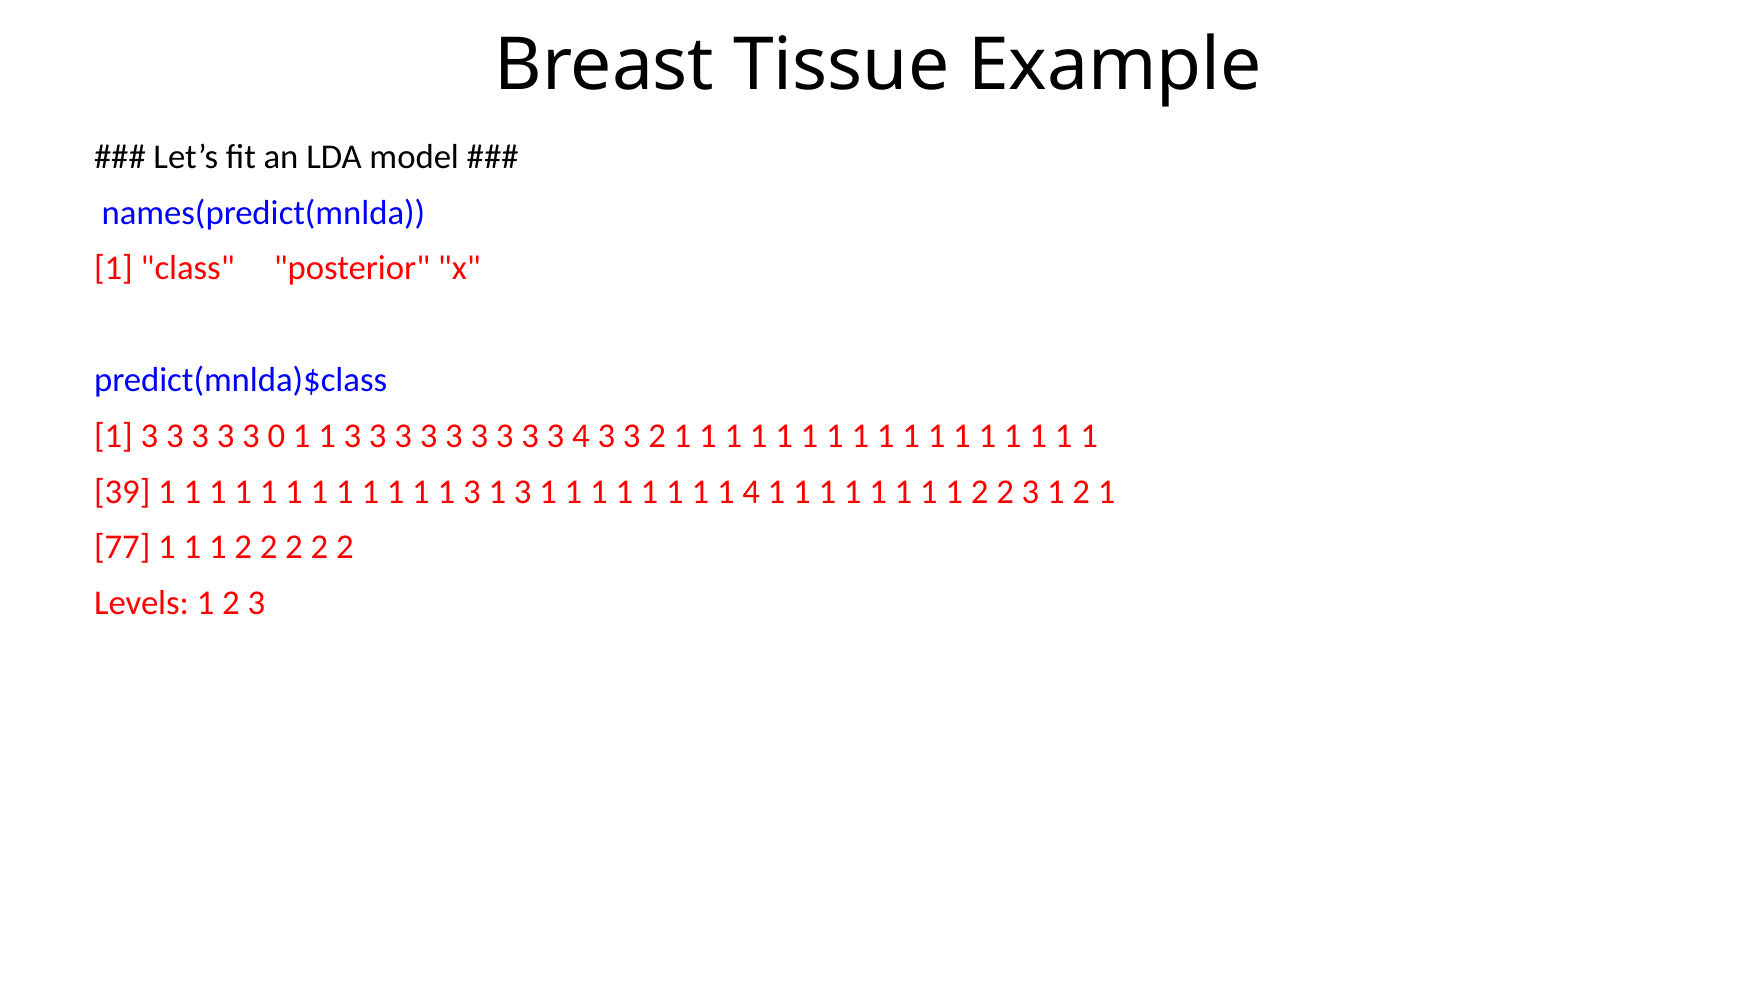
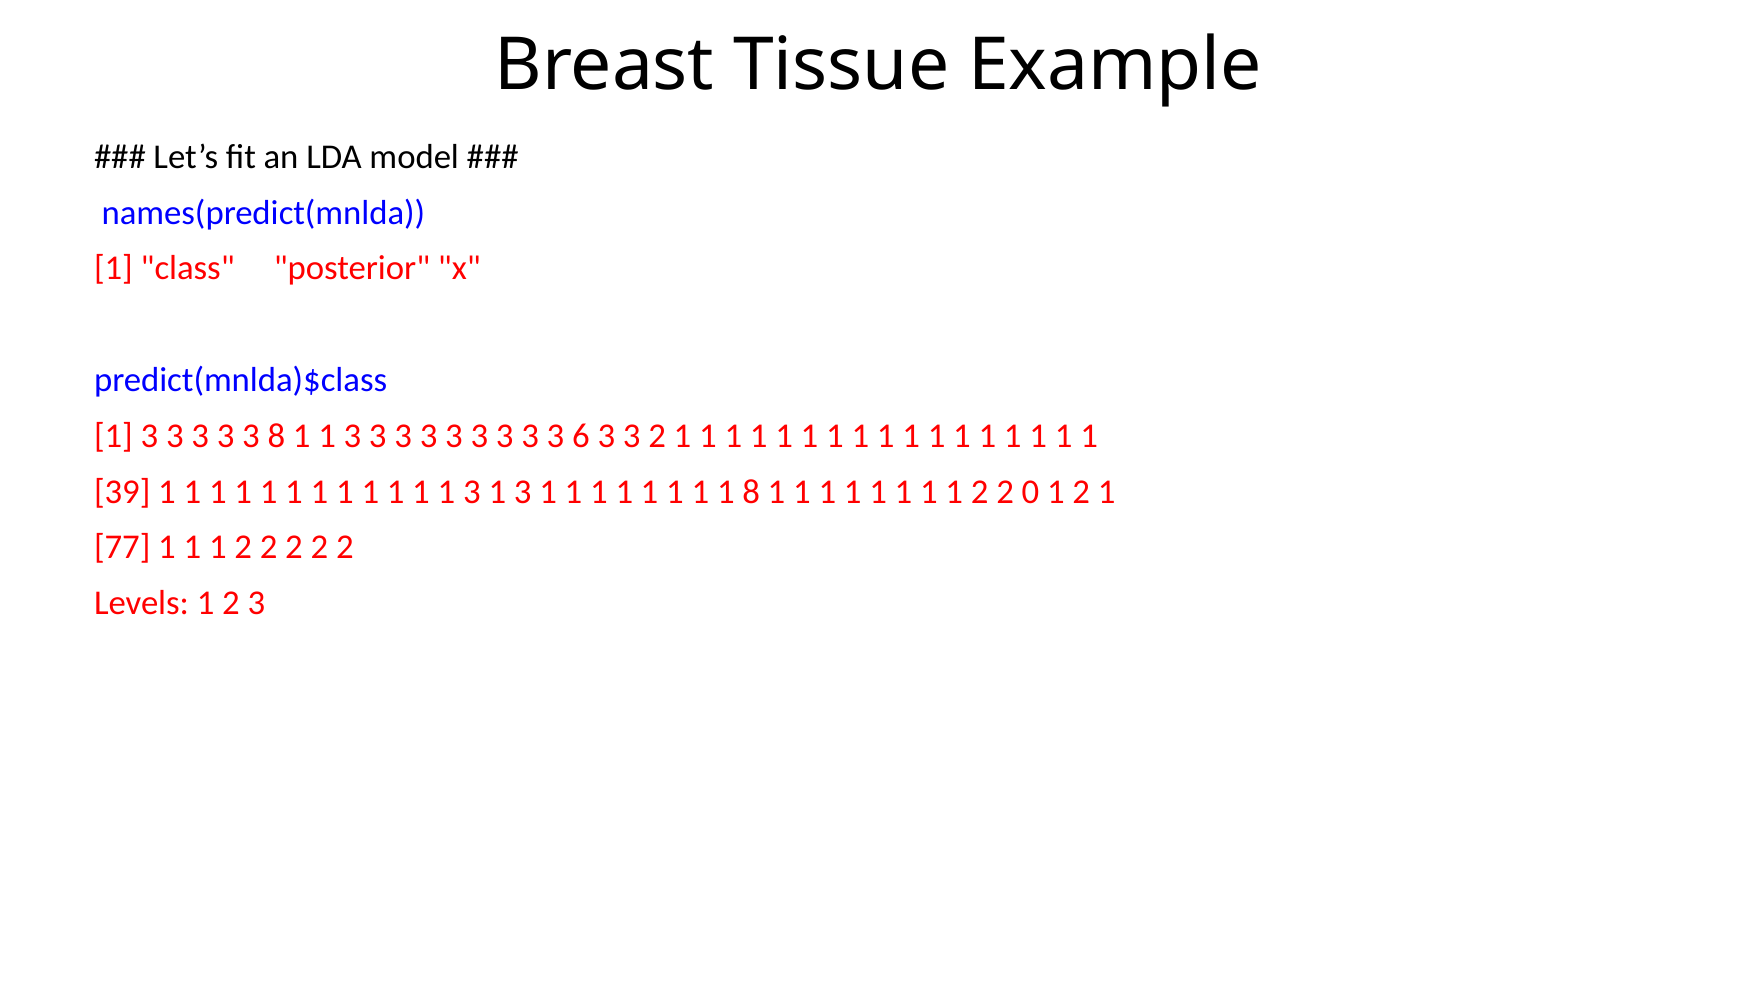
3 0: 0 -> 8
3 4: 4 -> 6
1 4: 4 -> 8
2 2 3: 3 -> 0
